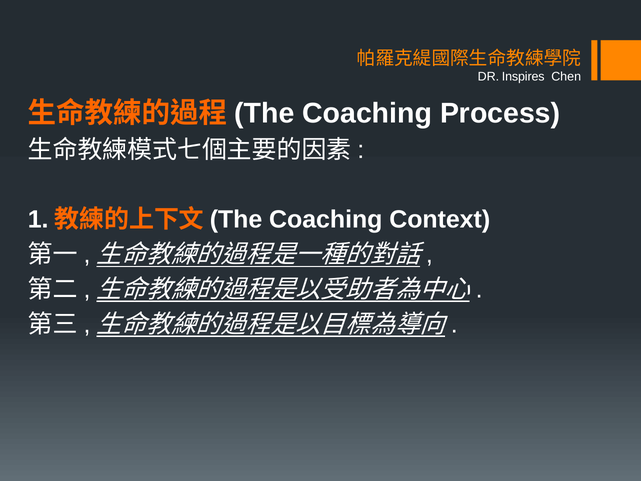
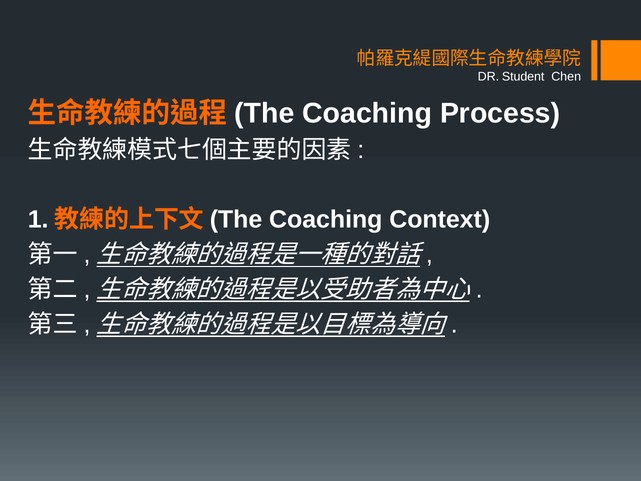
Inspires: Inspires -> Student
